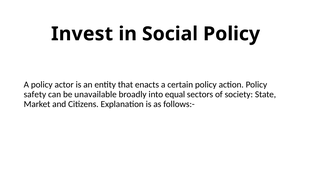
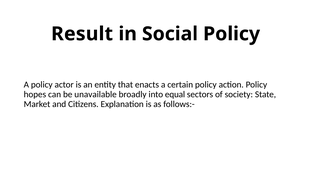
Invest: Invest -> Result
safety: safety -> hopes
